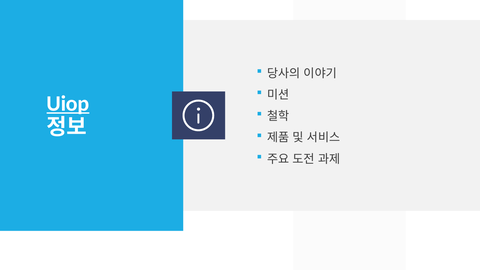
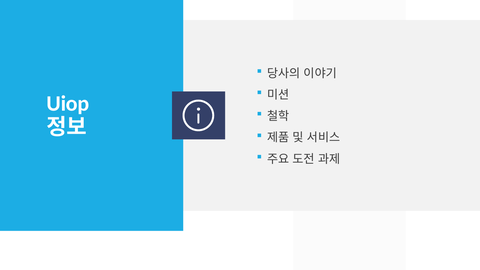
Uiop underline: present -> none
